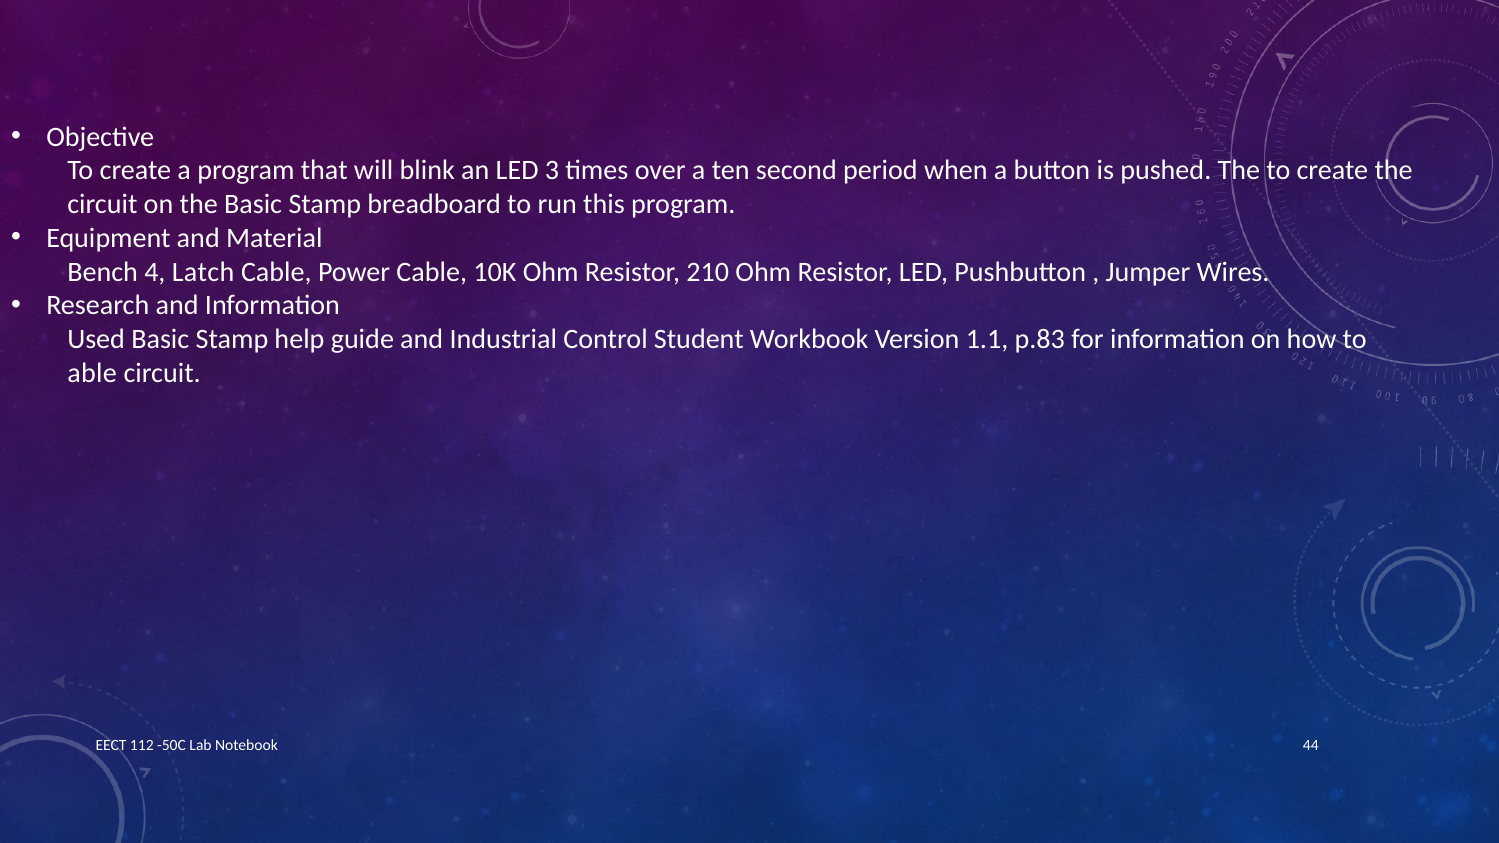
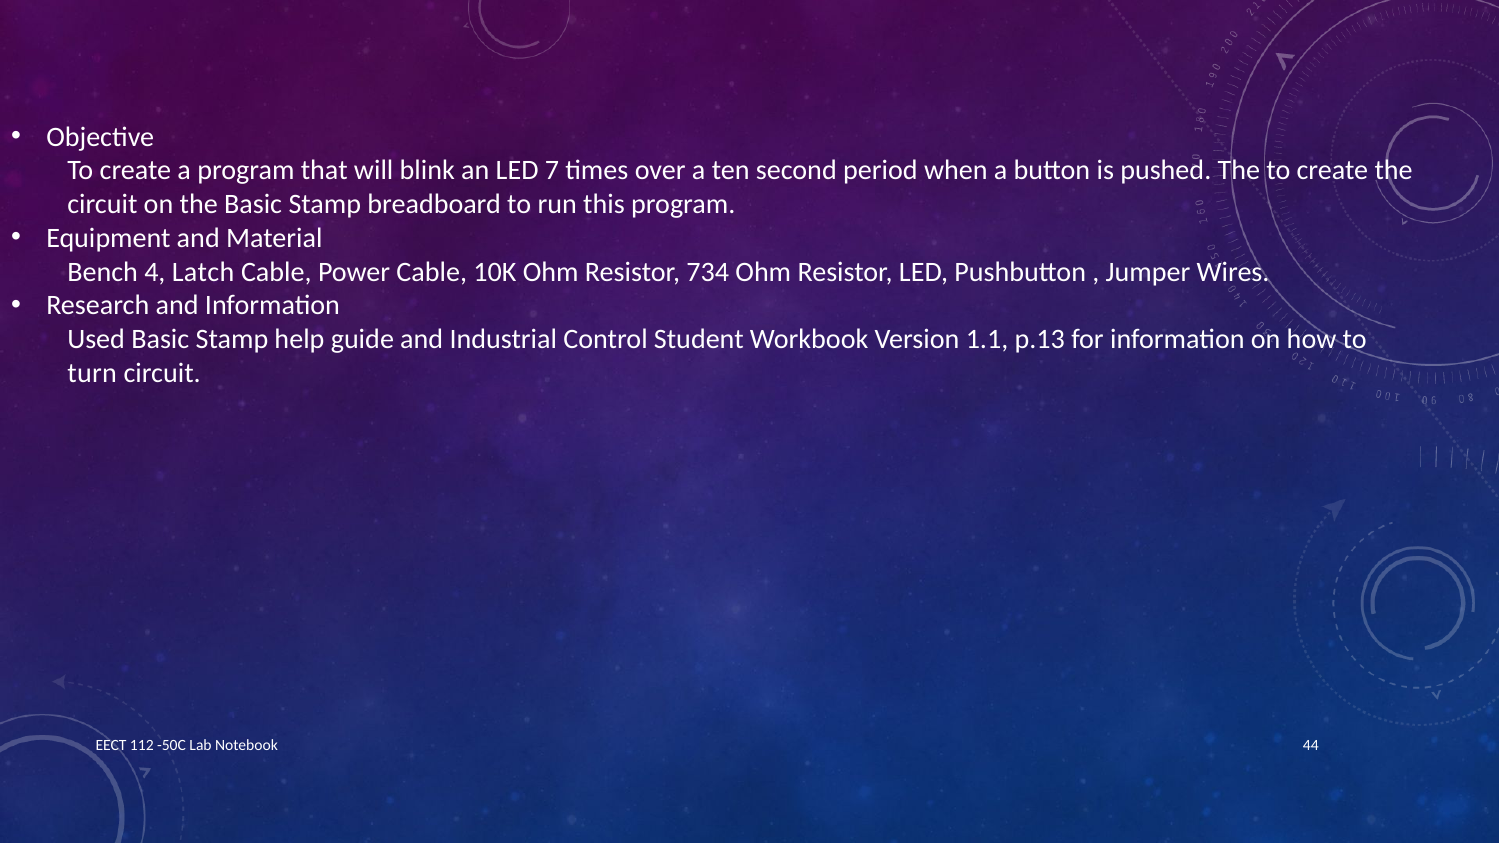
3: 3 -> 7
210: 210 -> 734
p.83: p.83 -> p.13
able: able -> turn
